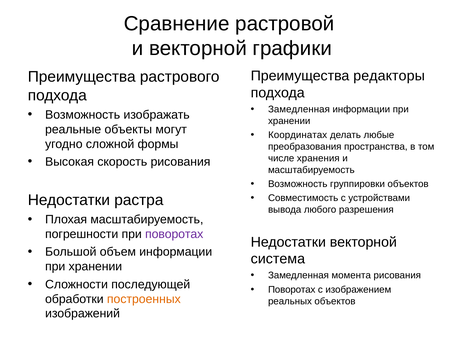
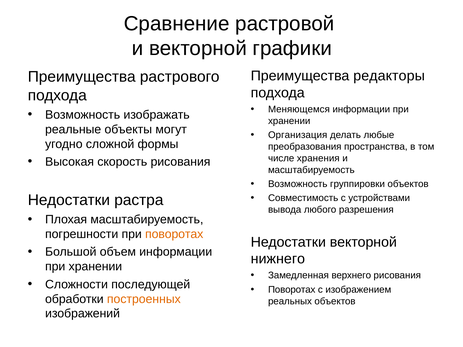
Замедленная at (299, 110): Замедленная -> Меняющемся
Координатах: Координатах -> Организация
поворотах at (174, 234) colour: purple -> orange
система: система -> нижнего
момента: момента -> верхнего
